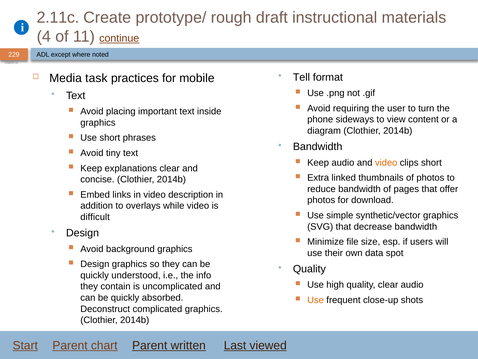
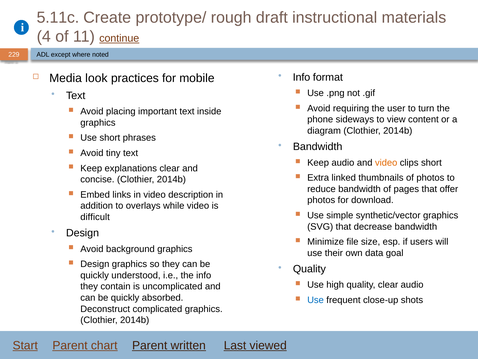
2.11c: 2.11c -> 5.11c
Tell at (301, 77): Tell -> Info
task: task -> look
spot: spot -> goal
Use at (316, 300) colour: orange -> blue
